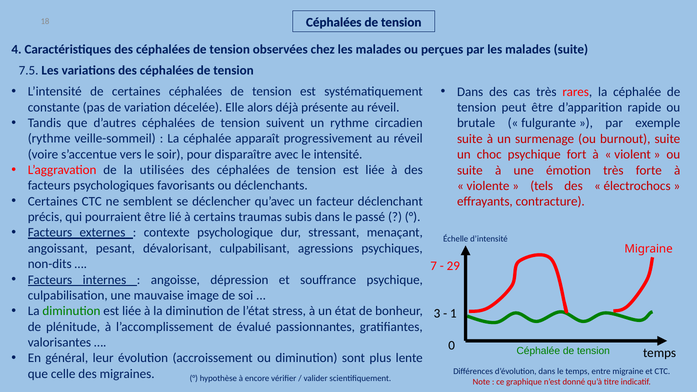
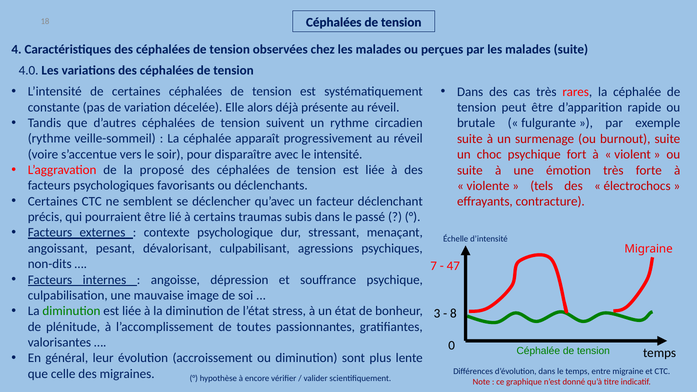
7.5: 7.5 -> 4.0
utilisées: utilisées -> proposé
29: 29 -> 47
1: 1 -> 8
évalué: évalué -> toutes
